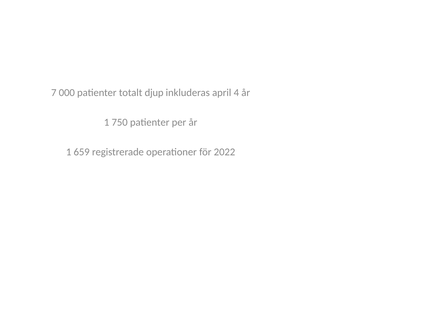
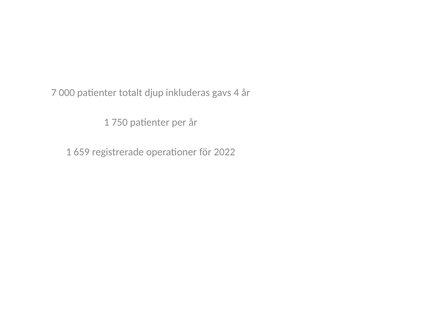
april: april -> gavs
